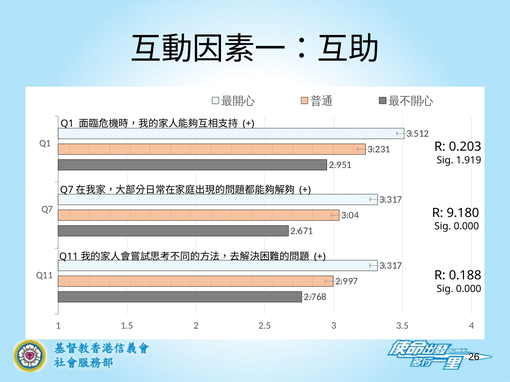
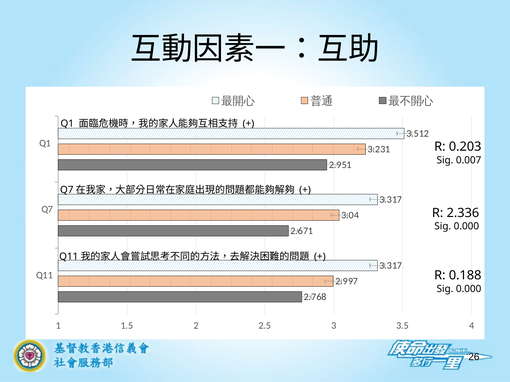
1.919: 1.919 -> 0.007
9.180: 9.180 -> 2.336
